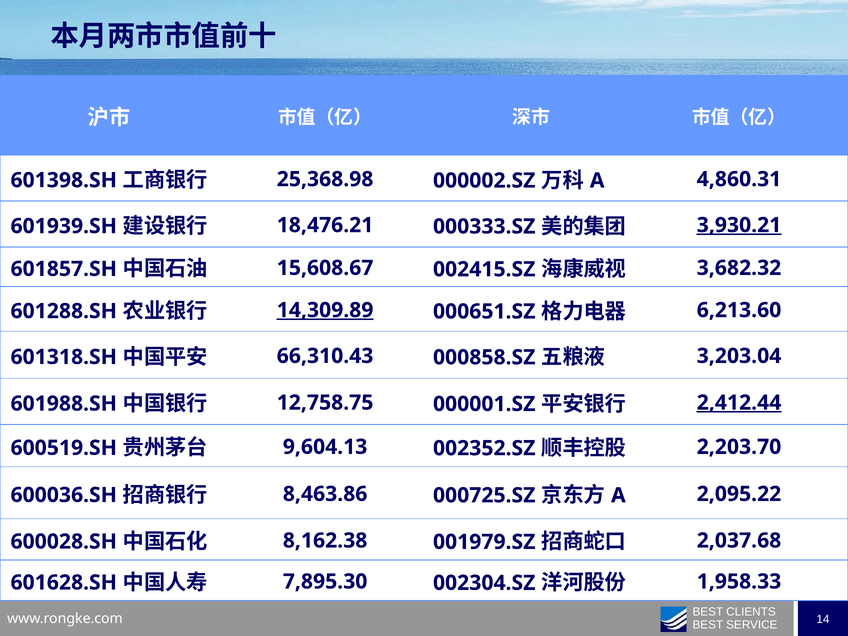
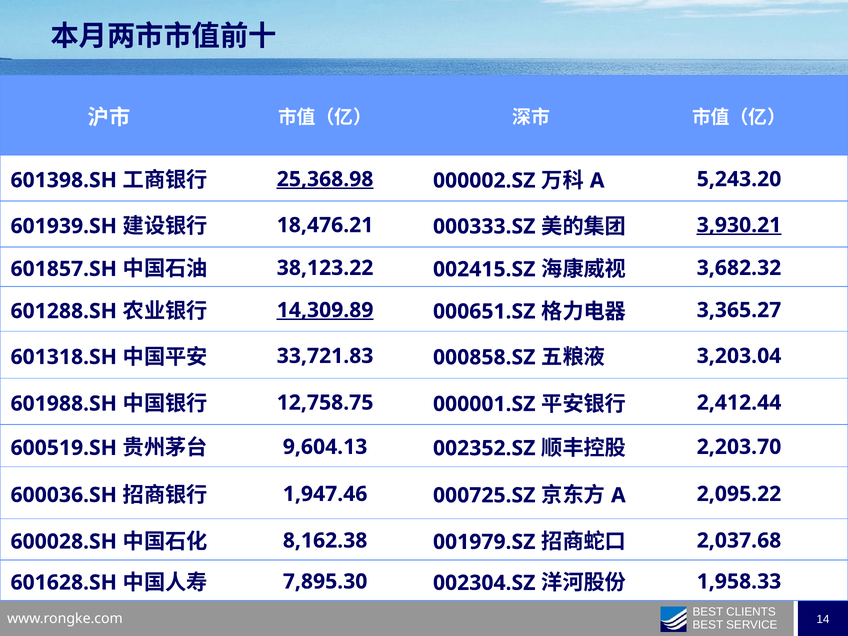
25,368.98 underline: none -> present
4,860.31: 4,860.31 -> 5,243.20
15,608.67: 15,608.67 -> 38,123.22
6,213.60: 6,213.60 -> 3,365.27
66,310.43: 66,310.43 -> 33,721.83
2,412.44 underline: present -> none
8,463.86: 8,463.86 -> 1,947.46
